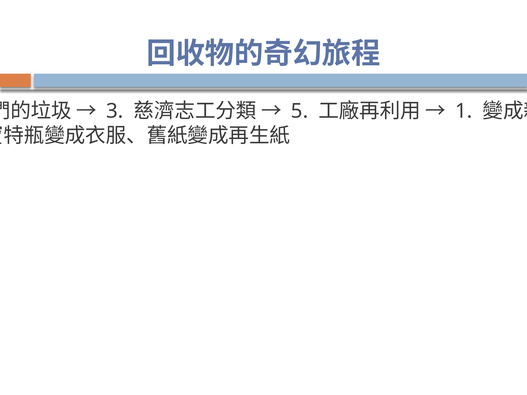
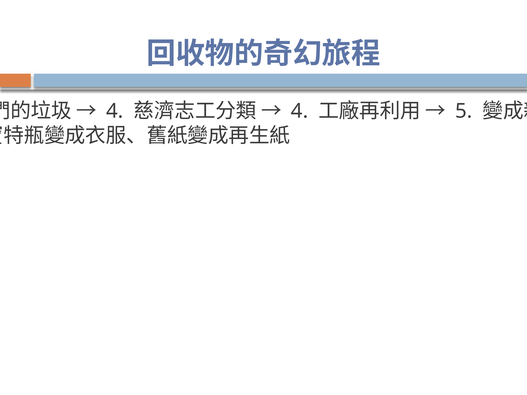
3 at (115, 111): 3 -> 4
5 at (300, 111): 5 -> 4
1 at (464, 111): 1 -> 5
